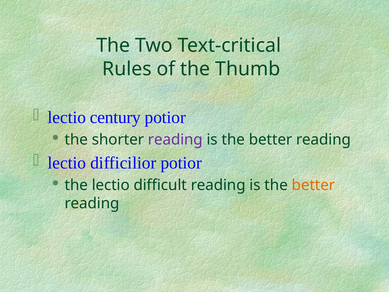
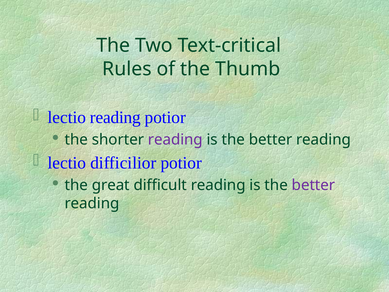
lectio century: century -> reading
the lectio: lectio -> great
better at (313, 185) colour: orange -> purple
